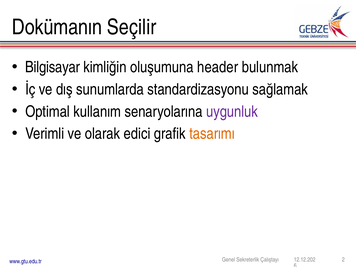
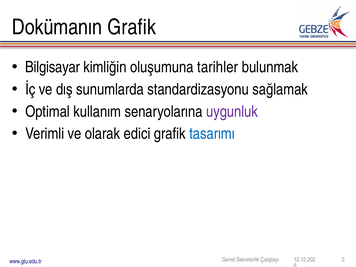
Dokümanın Seçilir: Seçilir -> Grafik
header: header -> tarihler
tasarımı colour: orange -> blue
